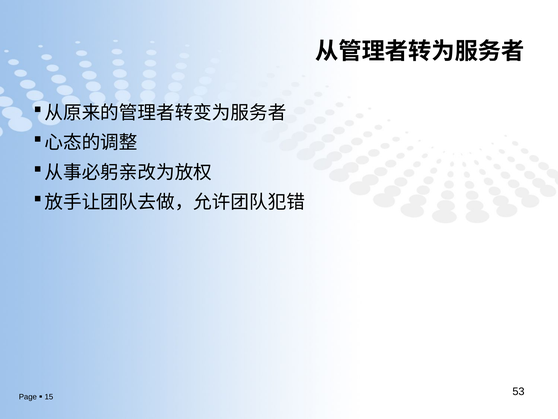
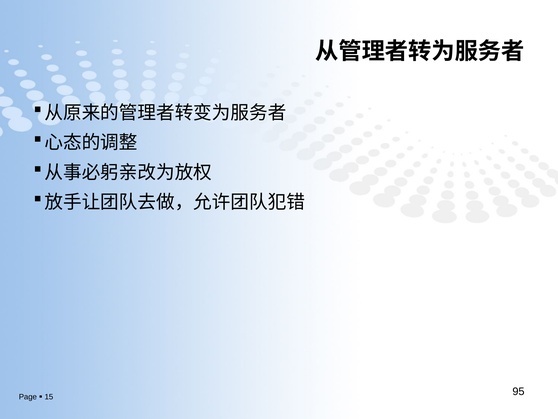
53: 53 -> 95
